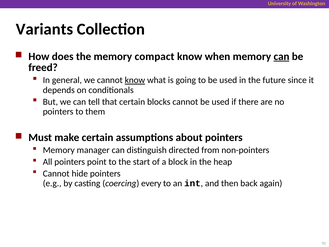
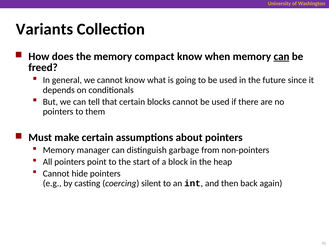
know at (135, 80) underline: present -> none
directed: directed -> garbage
every: every -> silent
